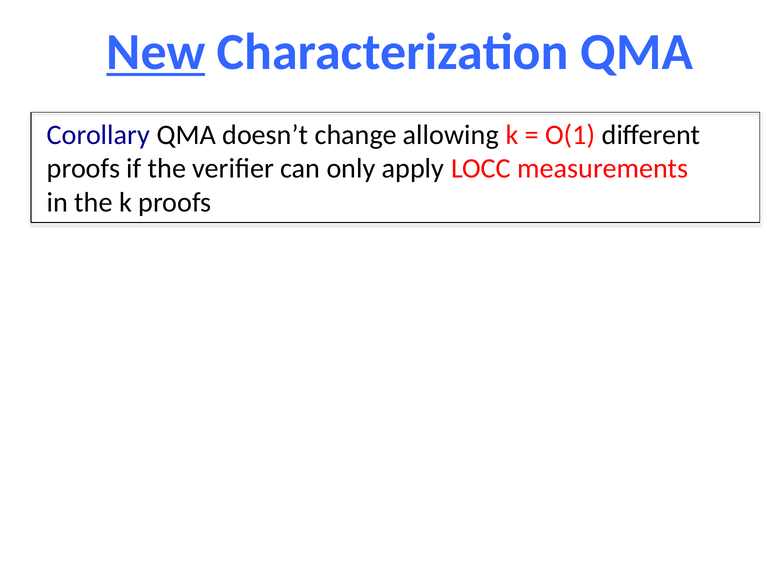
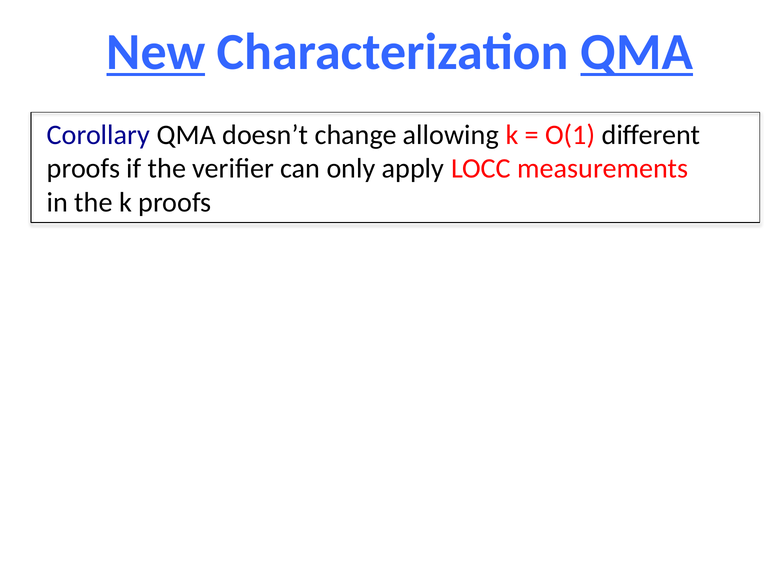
QMA at (637, 52) underline: none -> present
